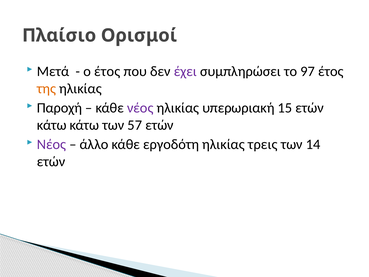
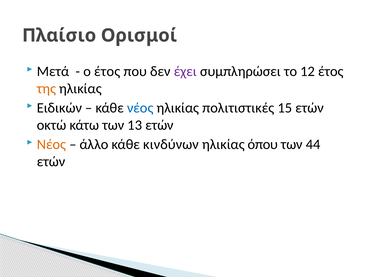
97: 97 -> 12
Παροχή: Παροχή -> Ειδικών
νέος at (140, 108) colour: purple -> blue
υπερωριακή: υπερωριακή -> πολιτιστικές
κάτω at (52, 125): κάτω -> οκτώ
57: 57 -> 13
Νέος at (51, 144) colour: purple -> orange
εργοδότη: εργοδότη -> κινδύνων
τρεις: τρεις -> όπου
14: 14 -> 44
